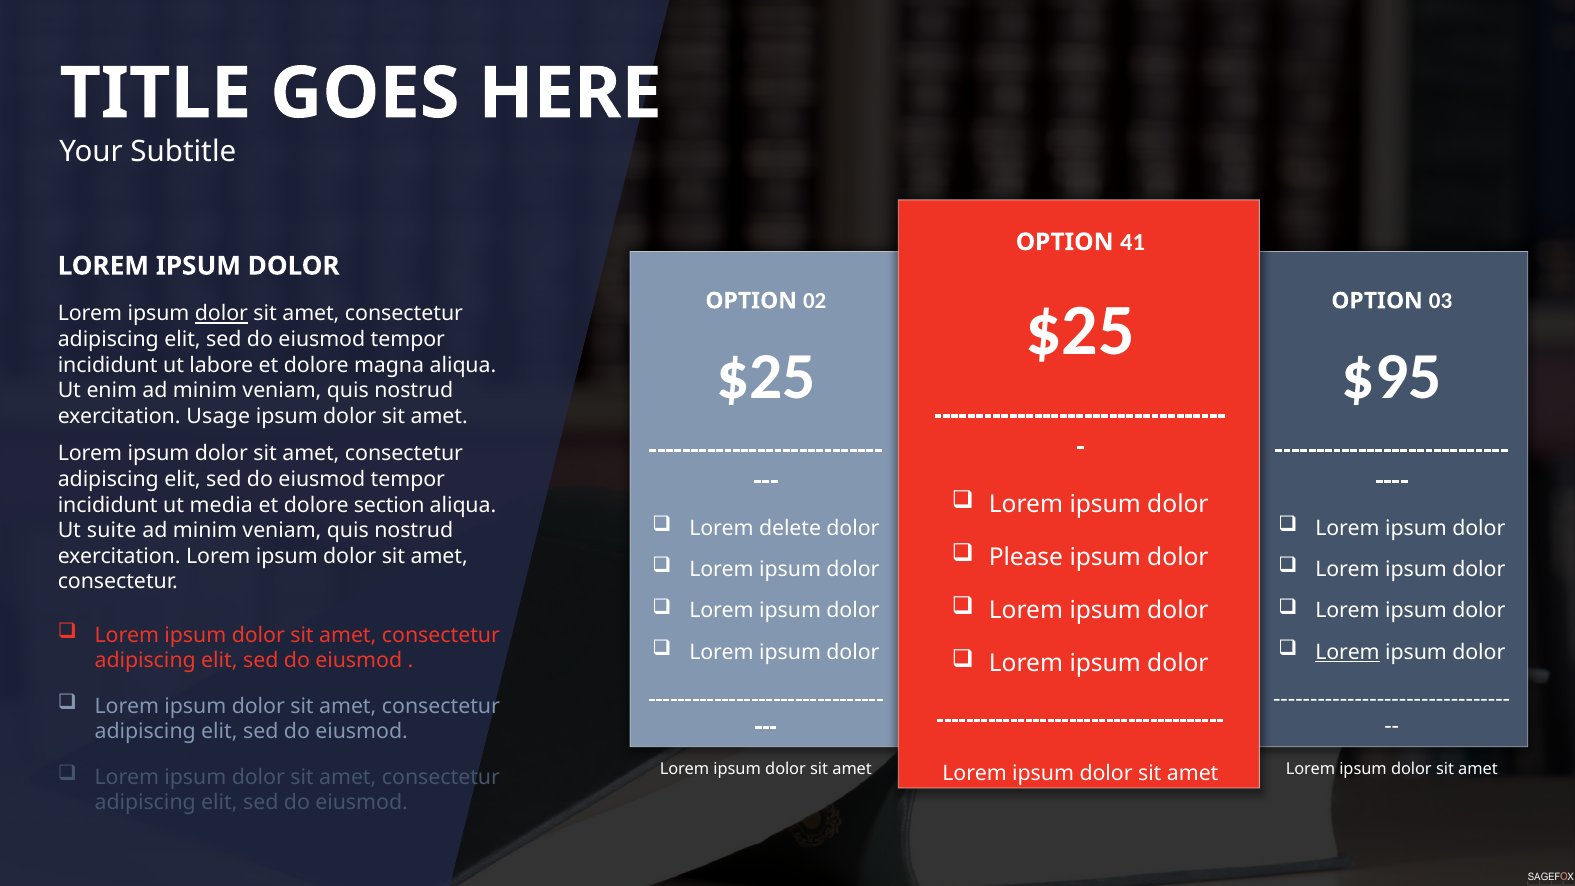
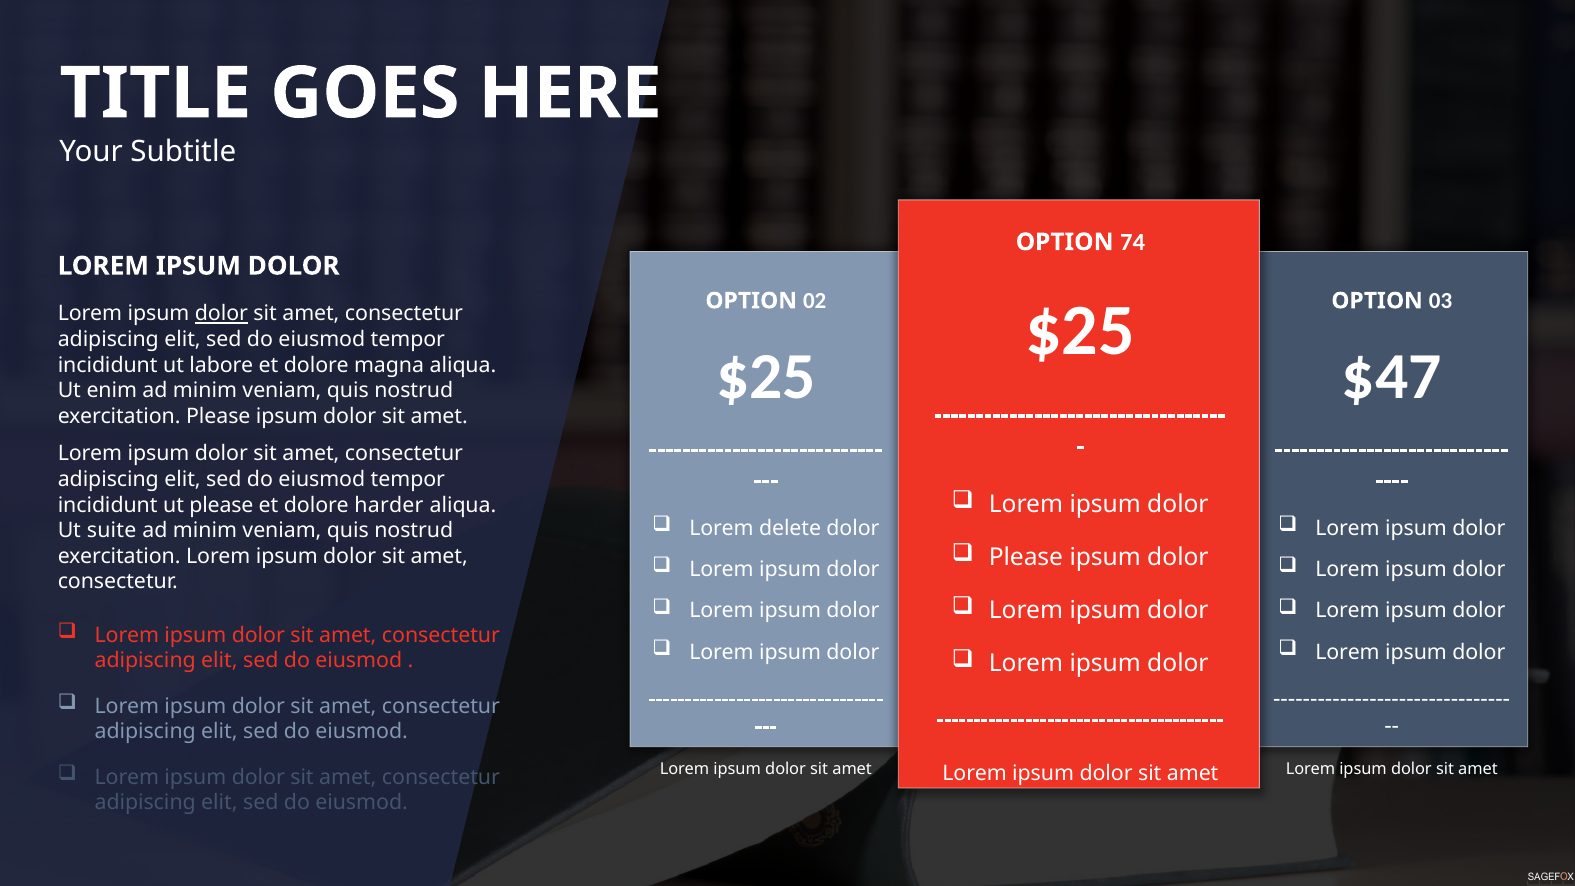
41: 41 -> 74
$95: $95 -> $47
exercitation Usage: Usage -> Please
ut media: media -> please
section: section -> harder
Lorem at (1347, 652) underline: present -> none
